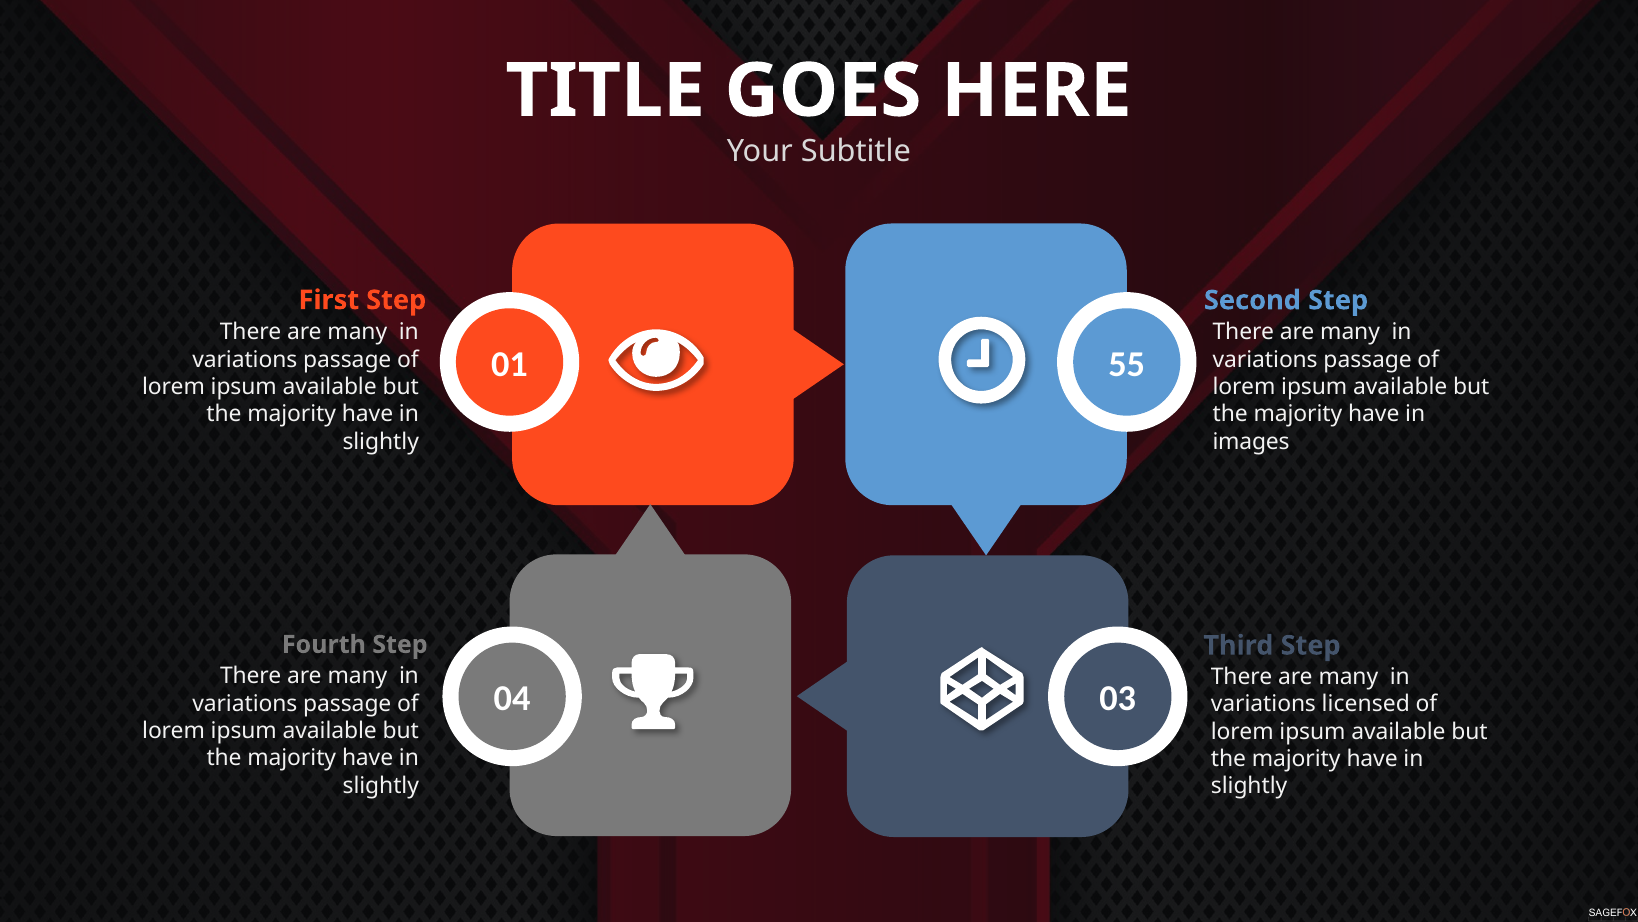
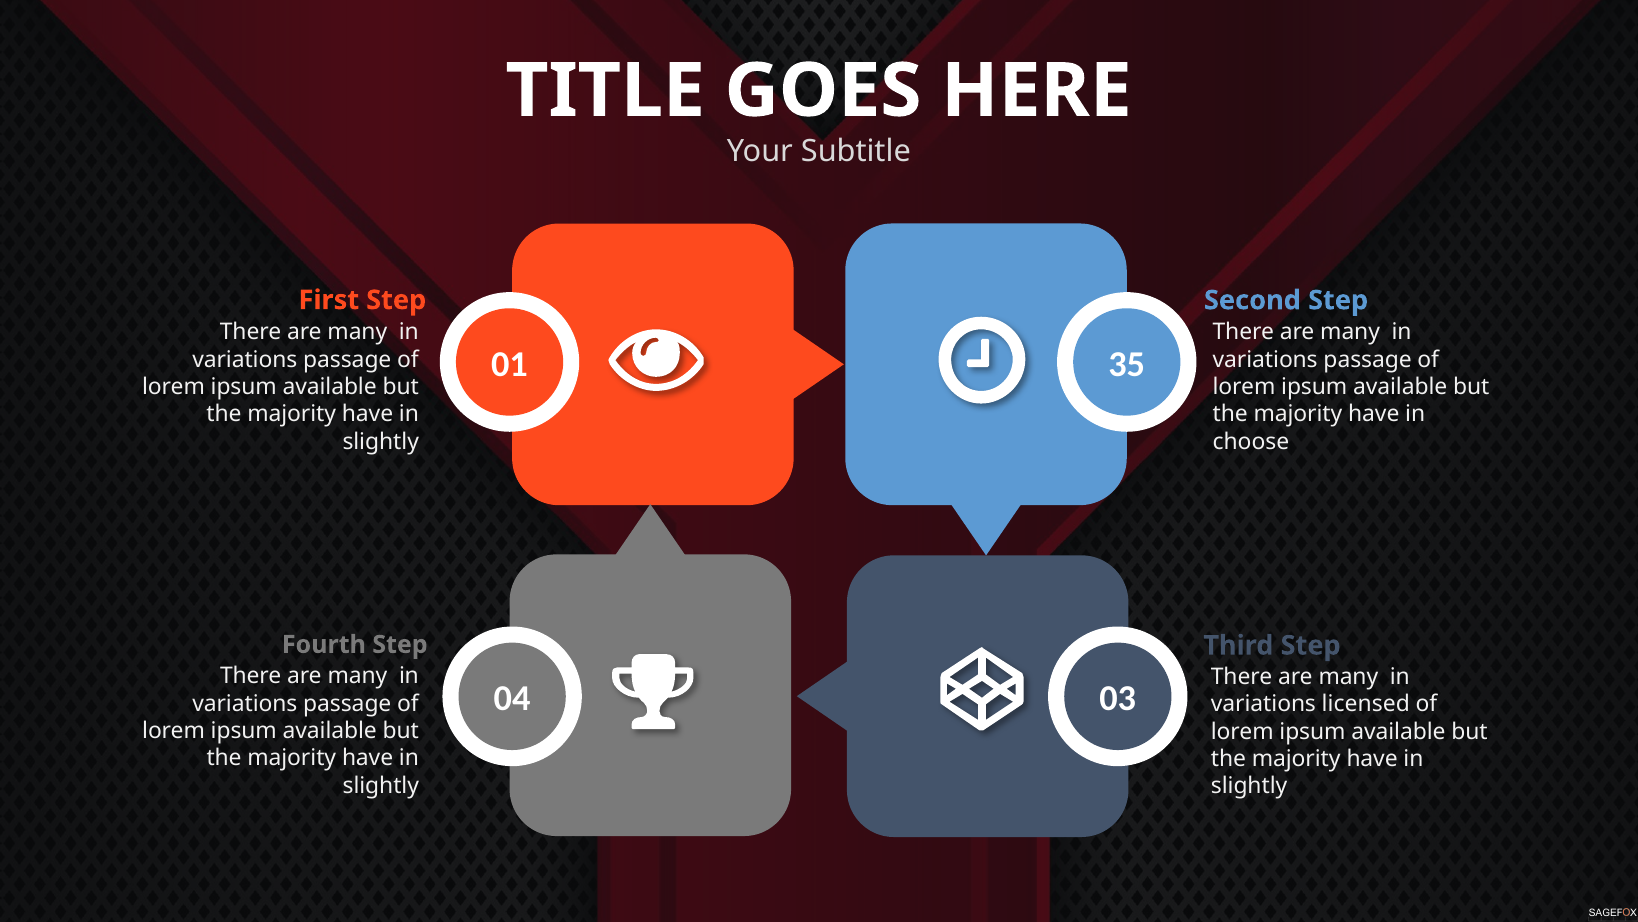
55: 55 -> 35
images: images -> choose
